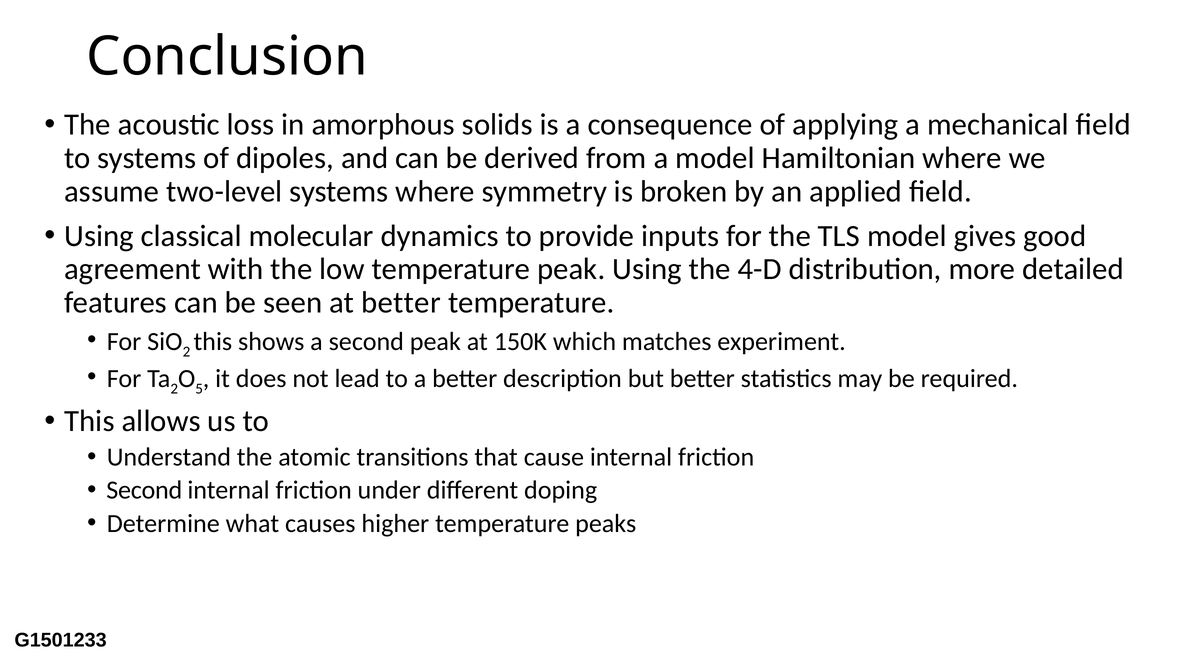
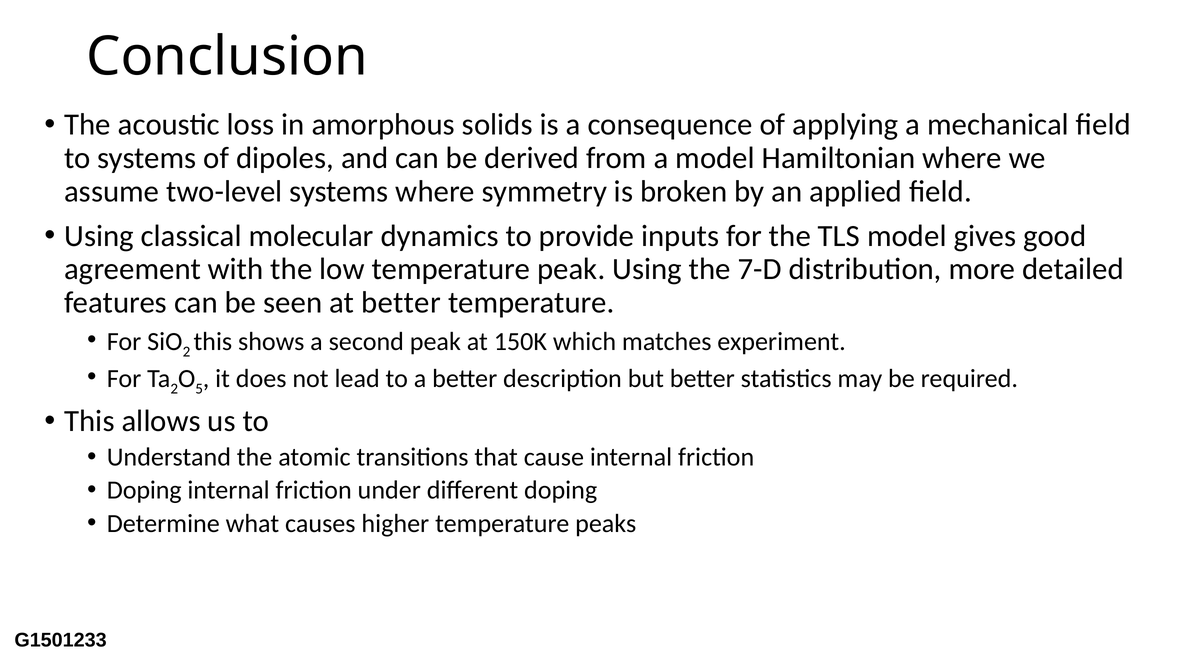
4-D: 4-D -> 7-D
Second at (144, 490): Second -> Doping
